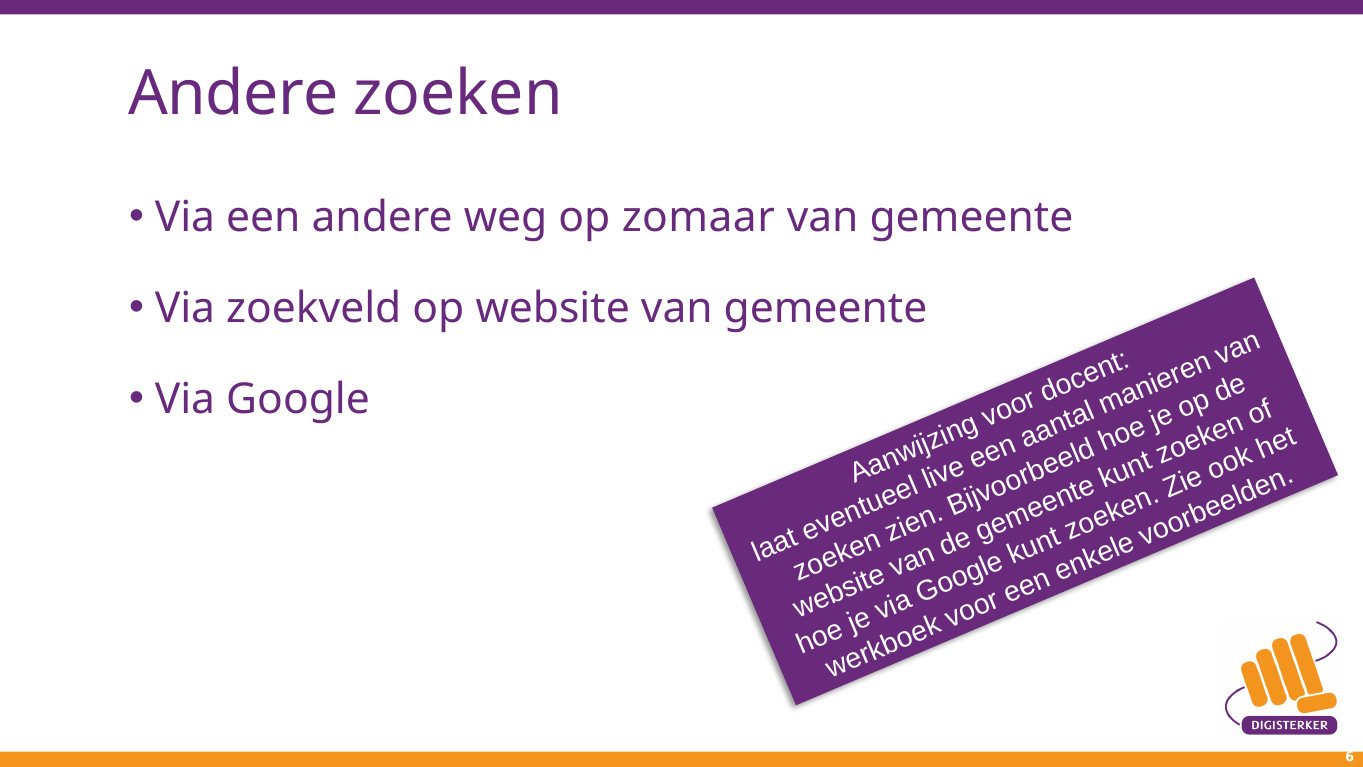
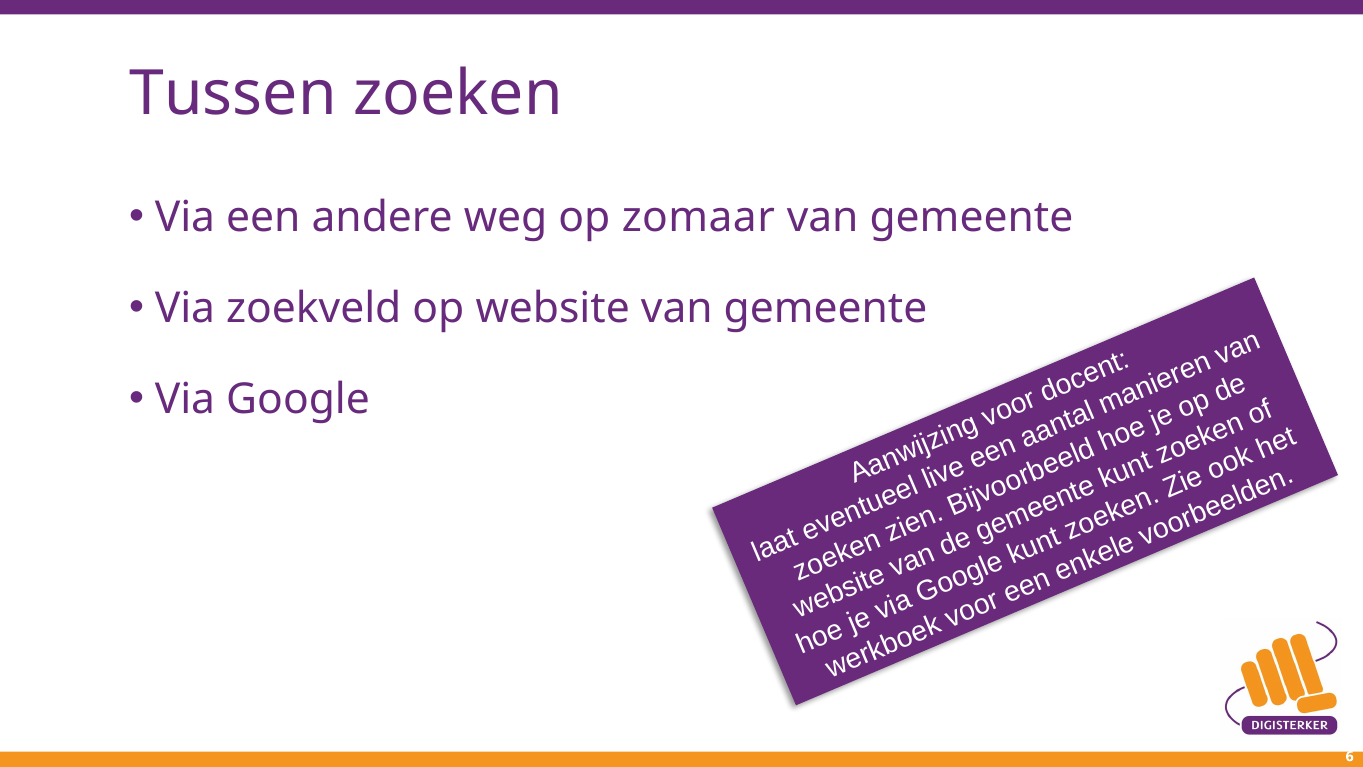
Andere at (233, 94): Andere -> Tussen
